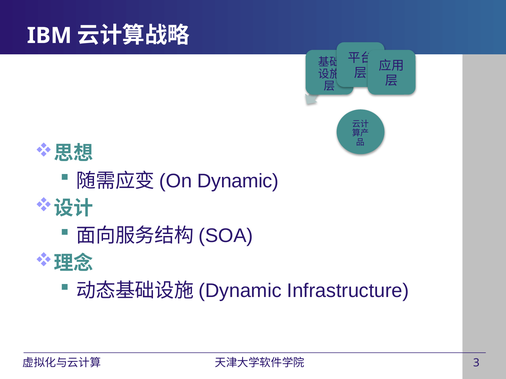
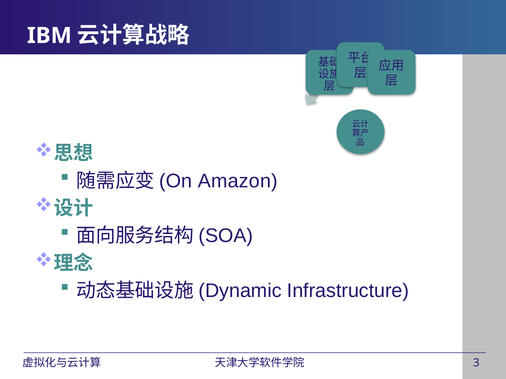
Dynamic at (238, 181): Dynamic -> Amazon
